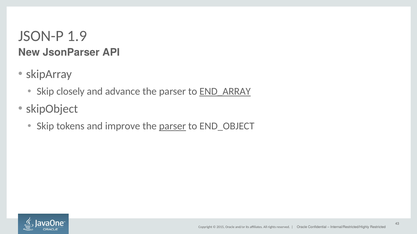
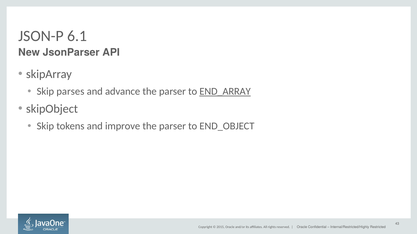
1.9: 1.9 -> 6.1
closely: closely -> parses
parser at (172, 126) underline: present -> none
